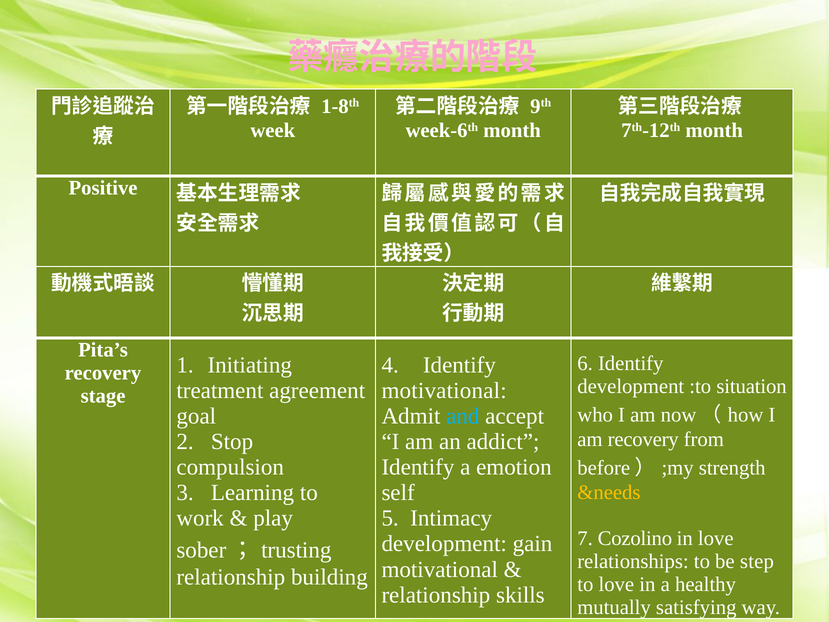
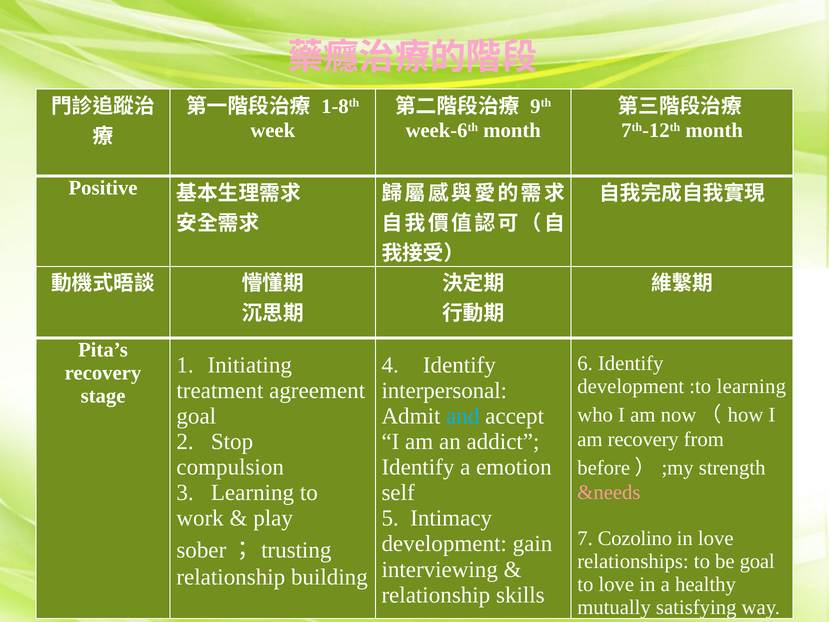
:to situation: situation -> learning
motivational at (444, 390): motivational -> interpersonal
&needs colour: yellow -> pink
be step: step -> goal
motivational at (440, 569): motivational -> interviewing
